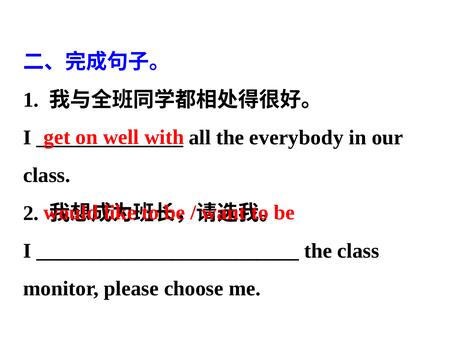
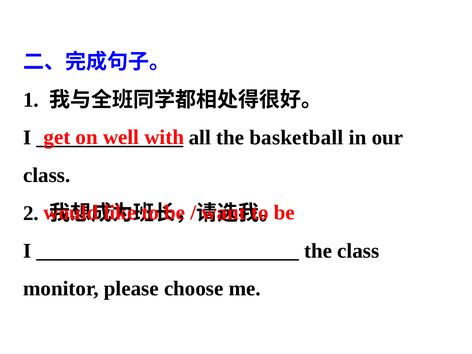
everybody: everybody -> basketball
